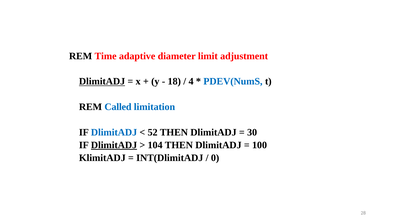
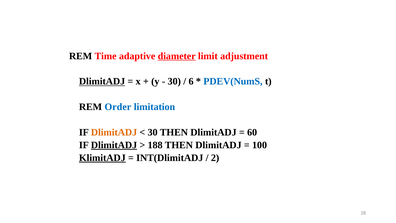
diameter underline: none -> present
18 at (174, 81): 18 -> 30
4: 4 -> 6
Called: Called -> Order
DlimitADJ at (114, 132) colour: blue -> orange
52 at (153, 132): 52 -> 30
30: 30 -> 60
104: 104 -> 188
KlimitADJ underline: none -> present
0: 0 -> 2
